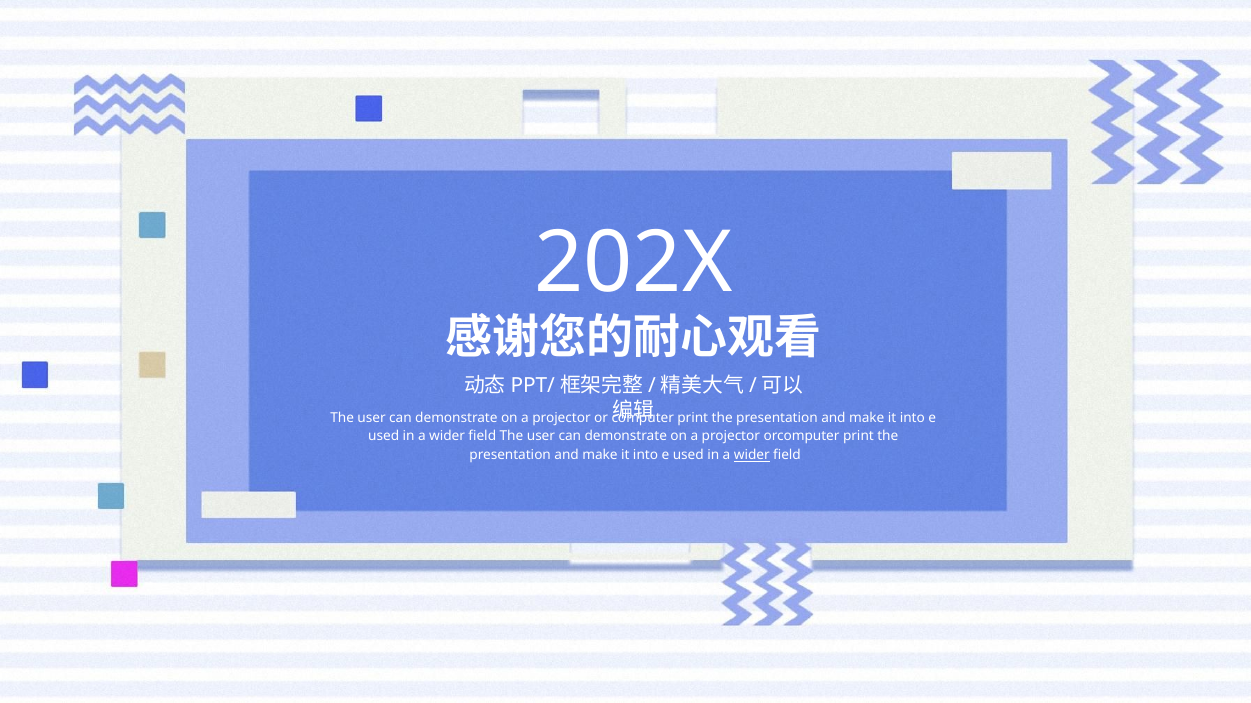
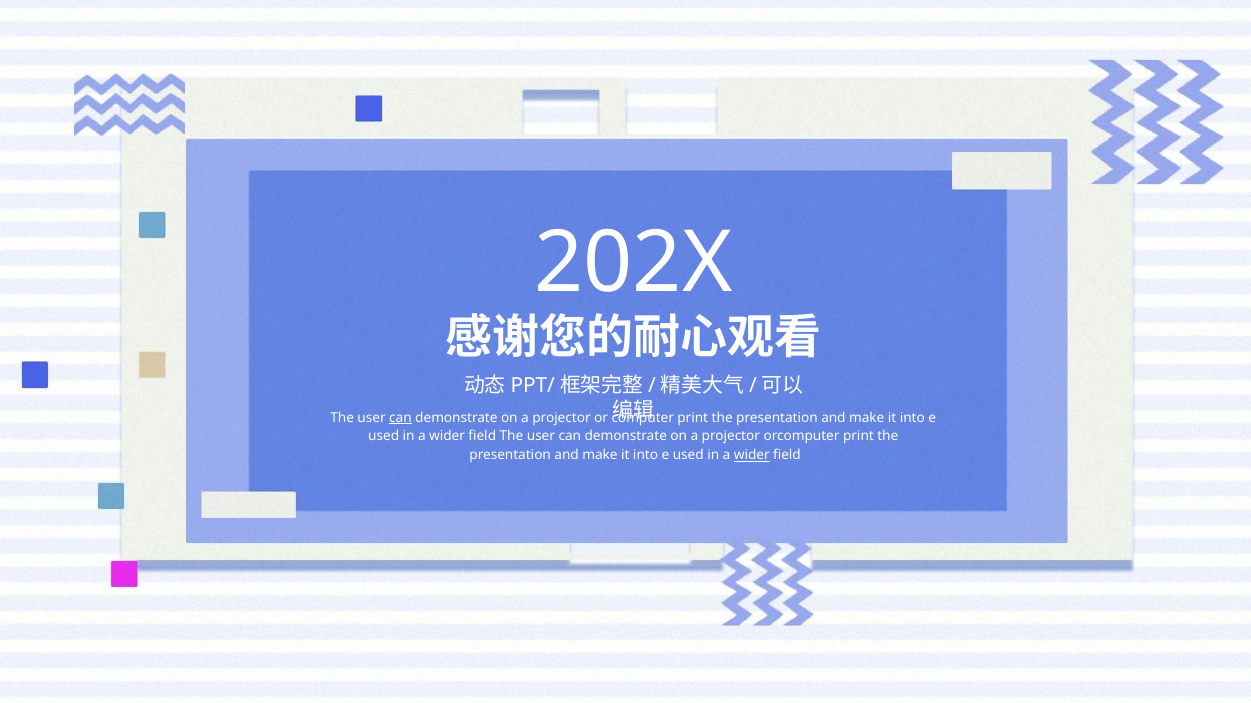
can at (400, 418) underline: none -> present
